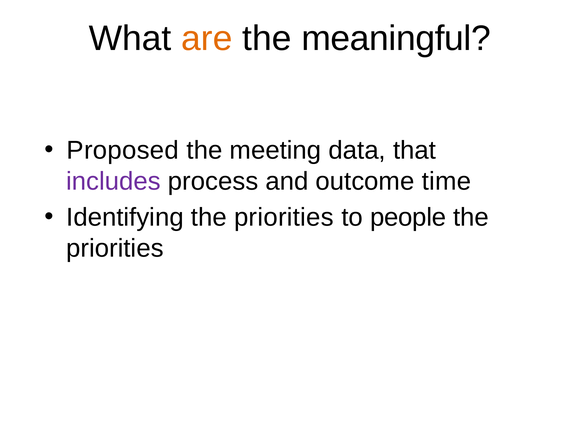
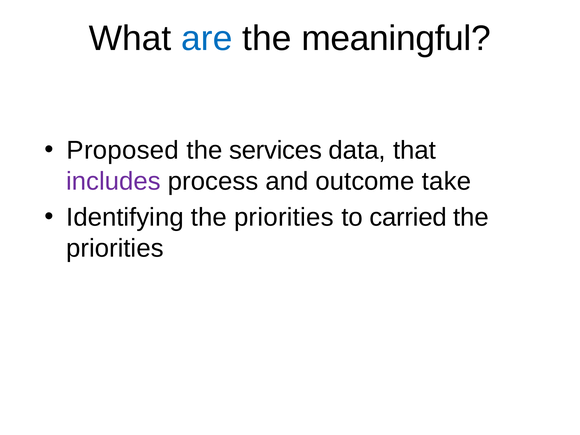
are colour: orange -> blue
meeting: meeting -> services
time: time -> take
people: people -> carried
